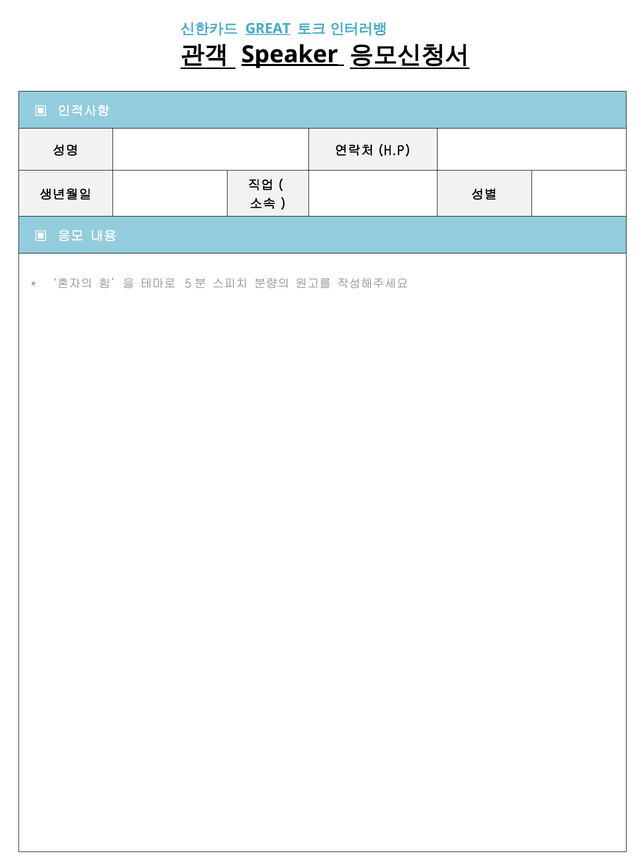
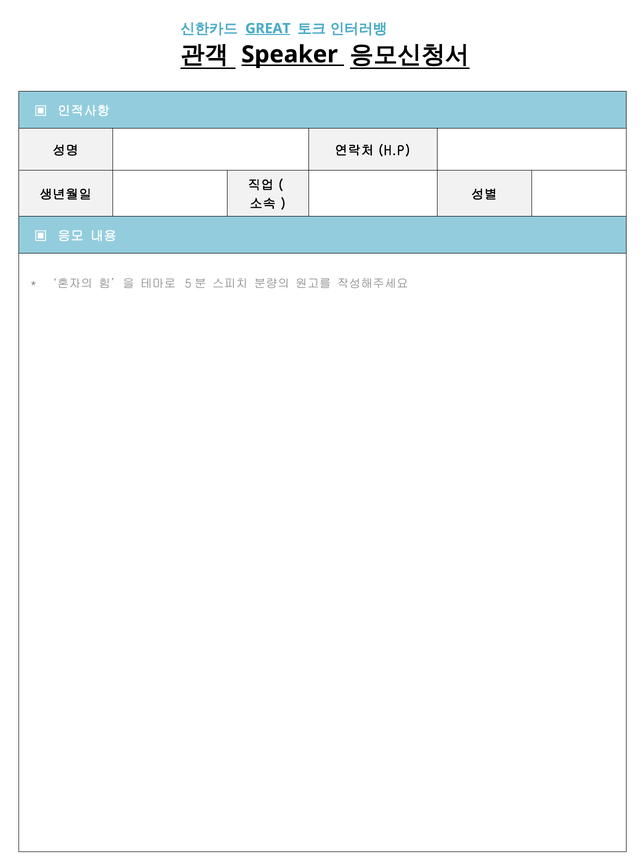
Speaker underline: present -> none
